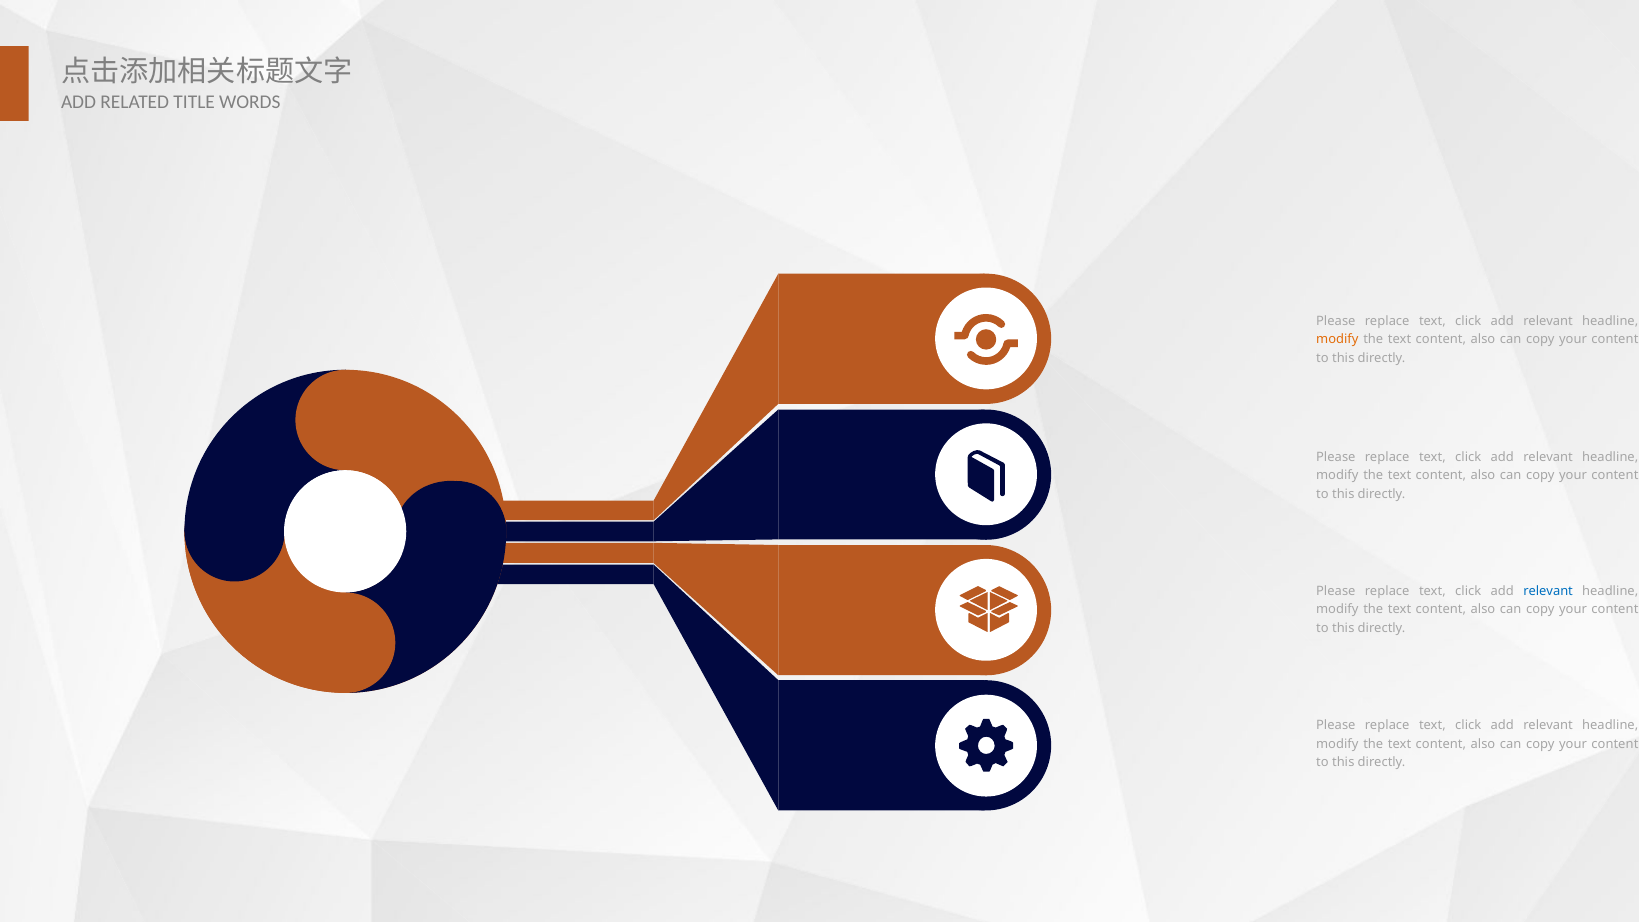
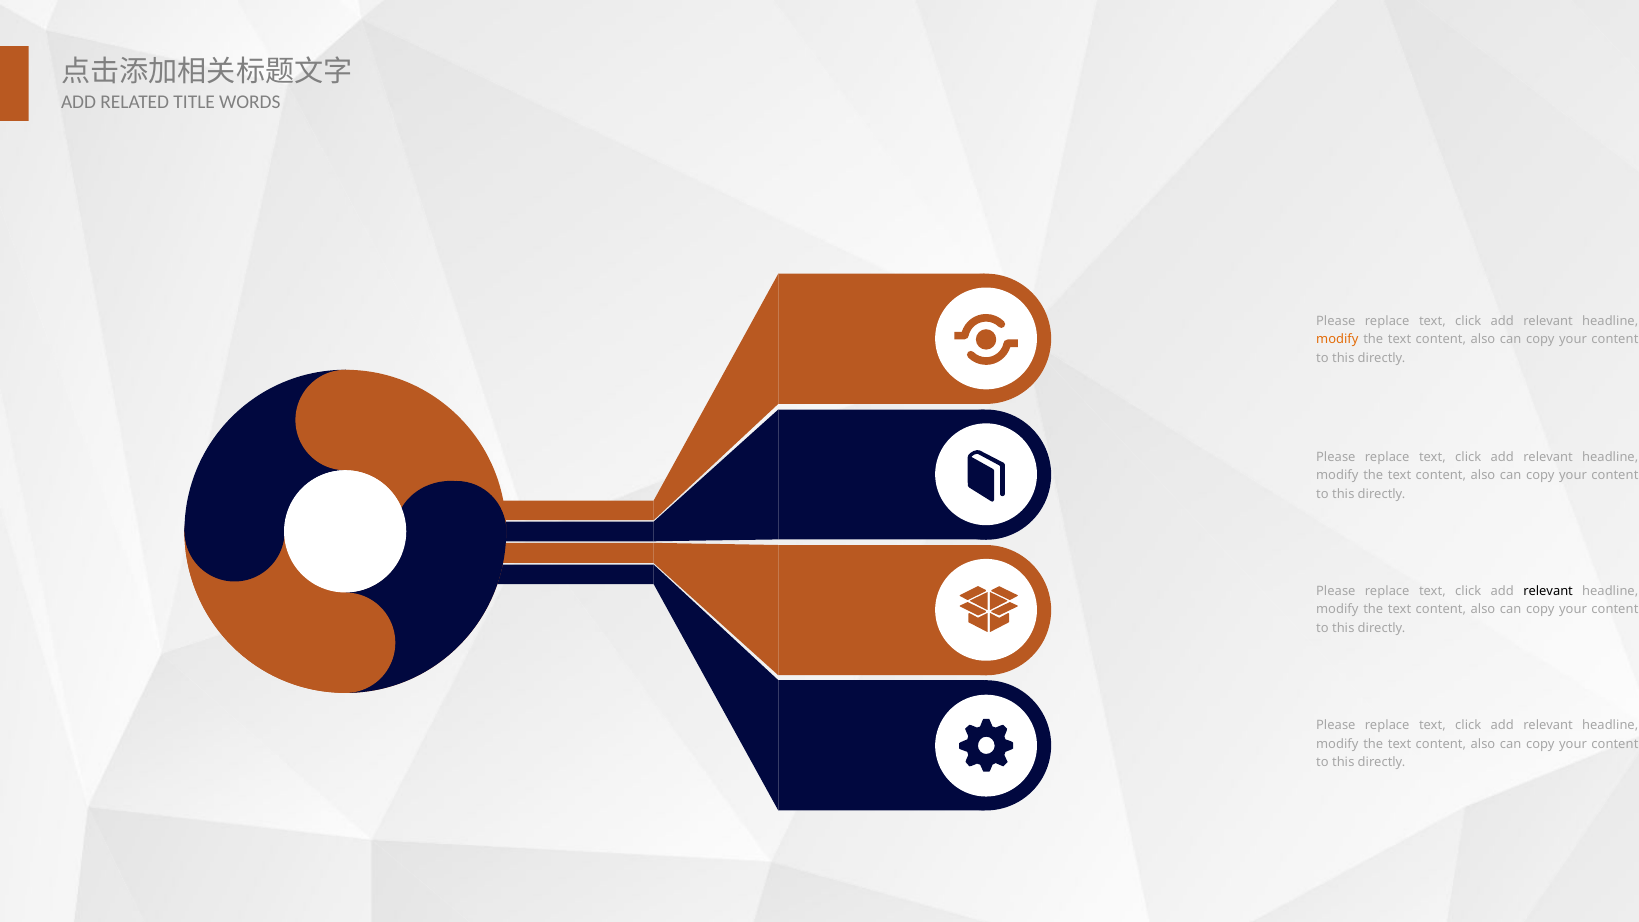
relevant at (1548, 591) colour: blue -> black
